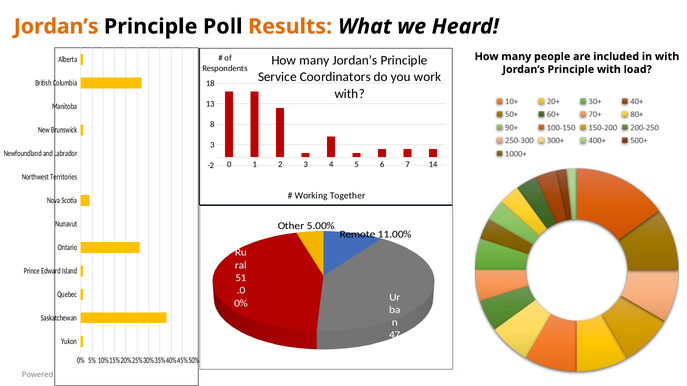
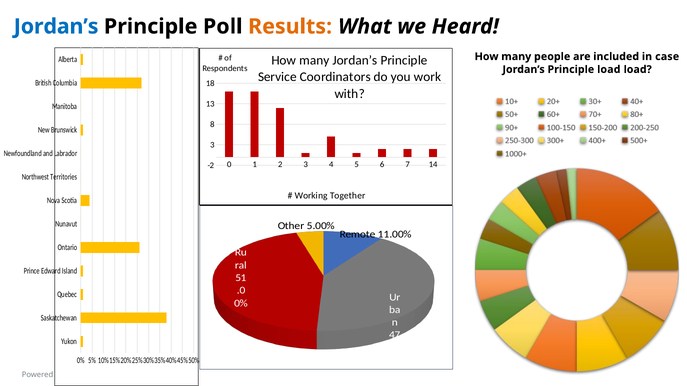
Jordan’s at (56, 27) colour: orange -> blue
in with: with -> case
Principle with: with -> load
